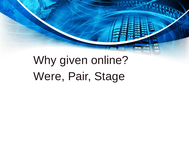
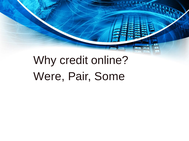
given: given -> credit
Stage: Stage -> Some
